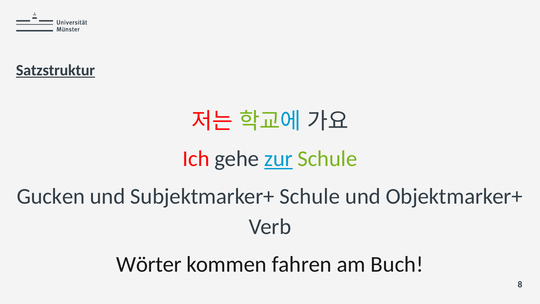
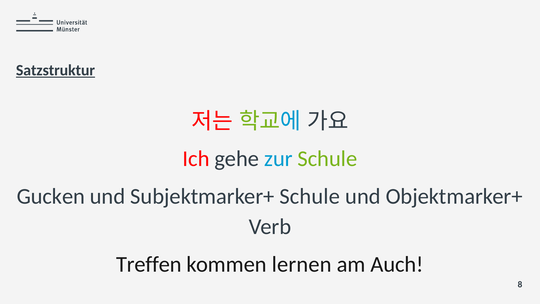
zur underline: present -> none
Wörter: Wörter -> Treffen
fahren: fahren -> lernen
Buch: Buch -> Auch
